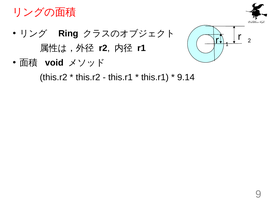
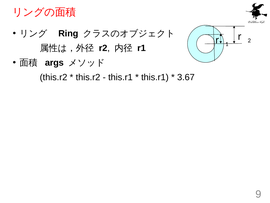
void: void -> args
9.14: 9.14 -> 3.67
